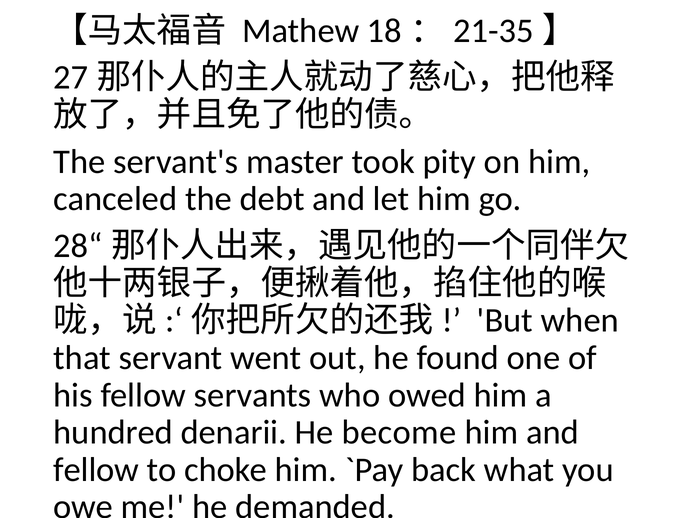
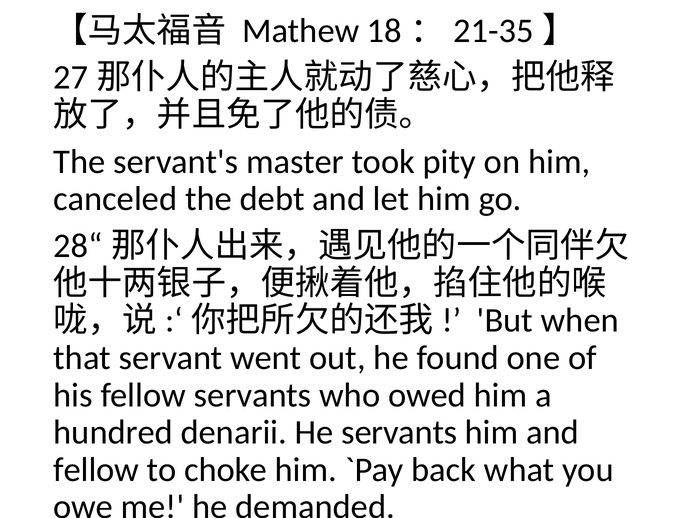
He become: become -> servants
